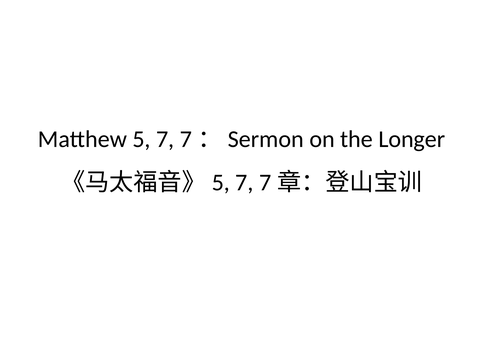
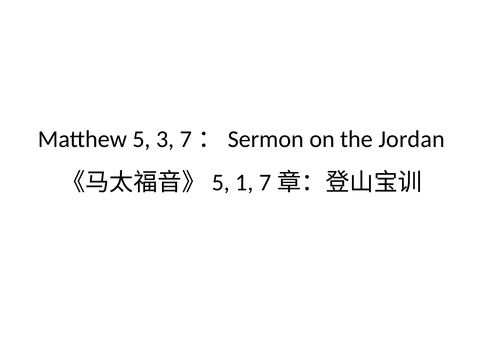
5 7: 7 -> 3
Longer: Longer -> Jordan
7 at (244, 183): 7 -> 1
